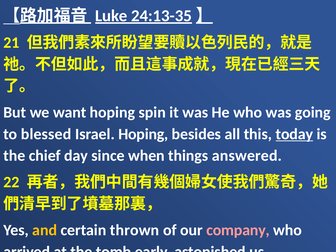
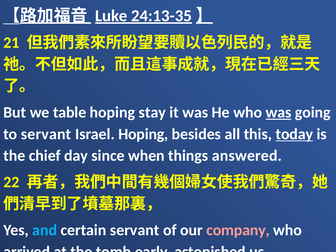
want: want -> table
spin: spin -> stay
was at (279, 112) underline: none -> present
to blessed: blessed -> servant
and colour: yellow -> light blue
certain thrown: thrown -> servant
